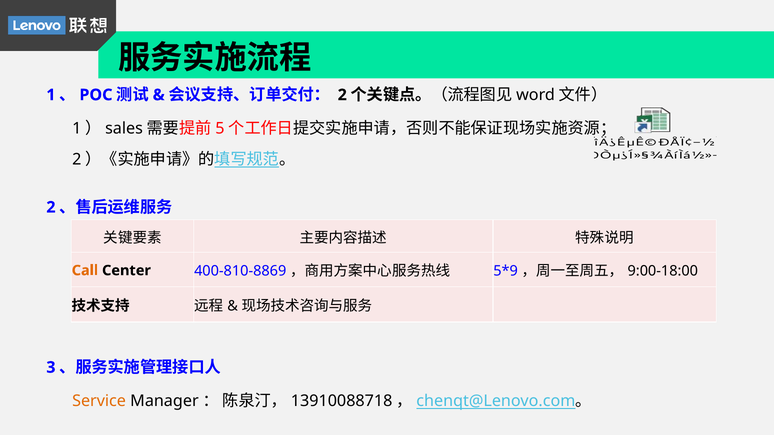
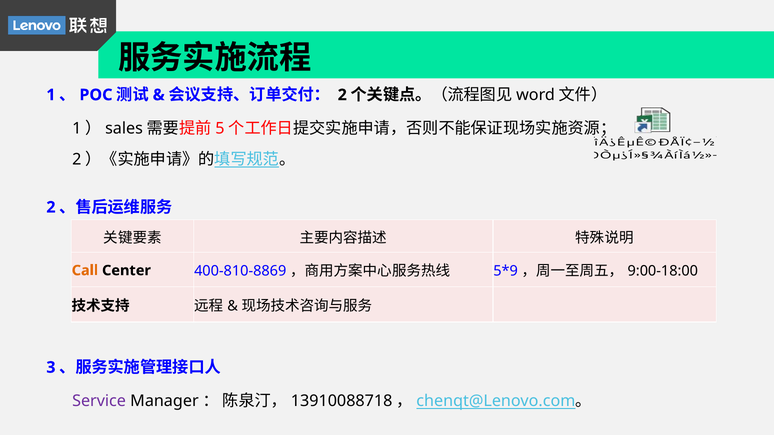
Service colour: orange -> purple
